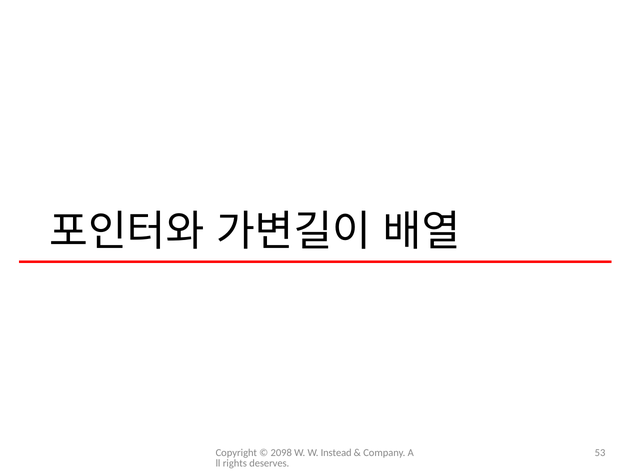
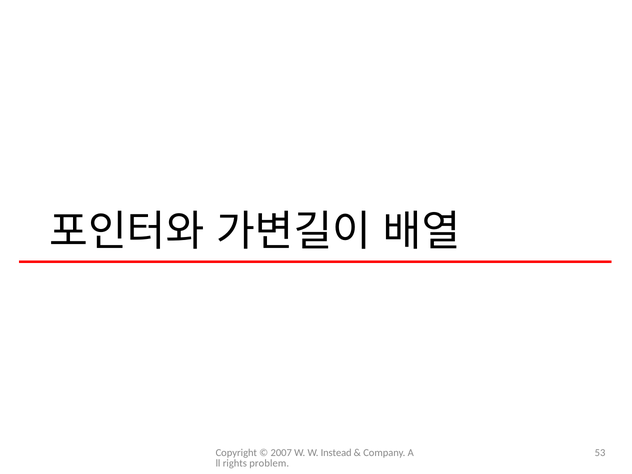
2098: 2098 -> 2007
deserves: deserves -> problem
